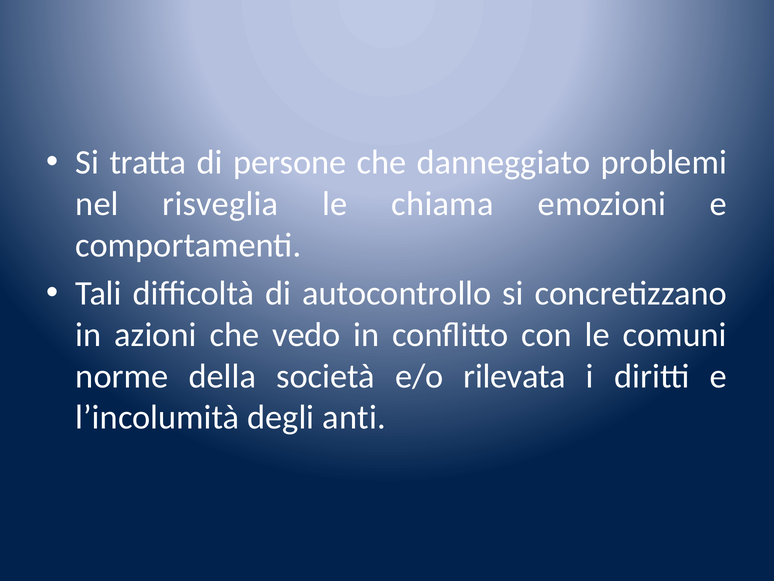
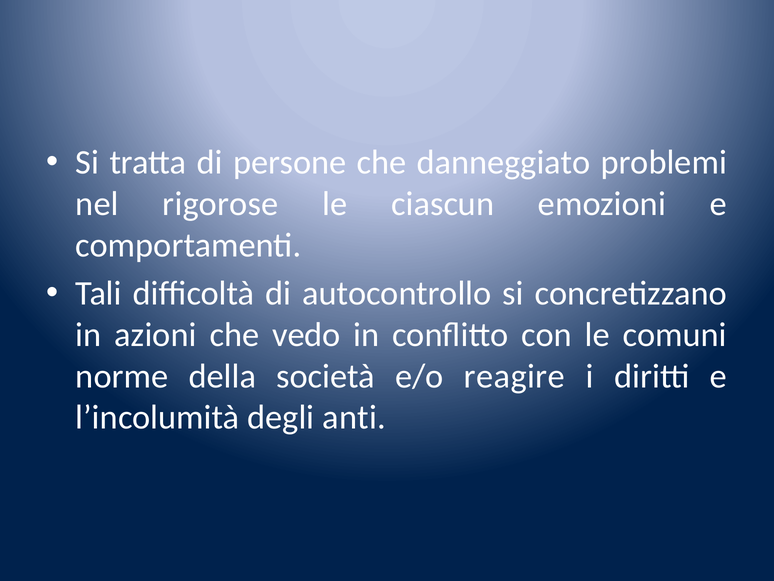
risveglia: risveglia -> rigorose
chiama: chiama -> ciascun
rilevata: rilevata -> reagire
